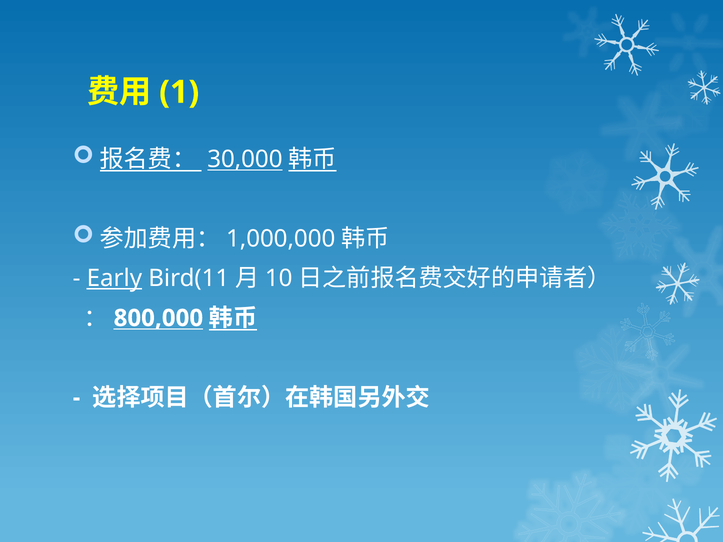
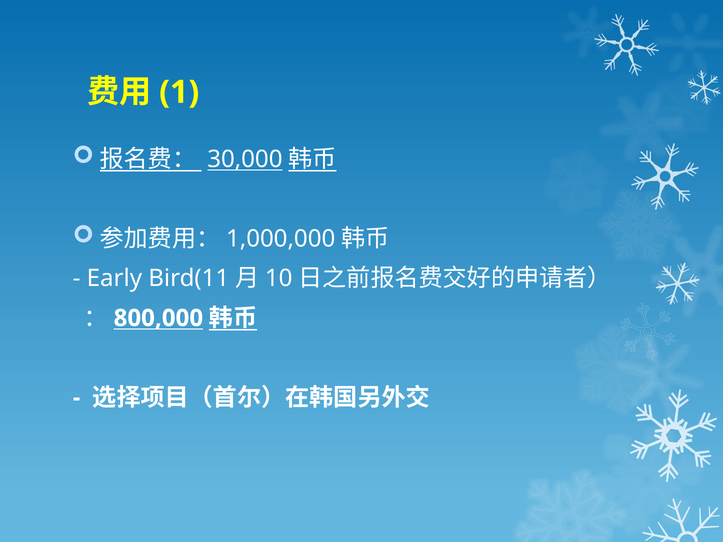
Early underline: present -> none
